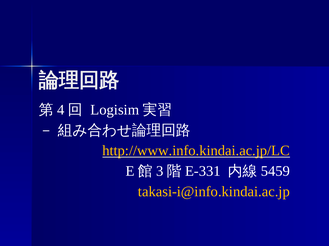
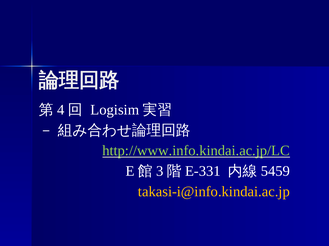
http://www.info.kindai.ac.jp/LC colour: yellow -> light green
